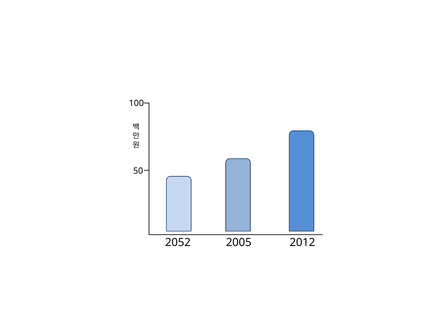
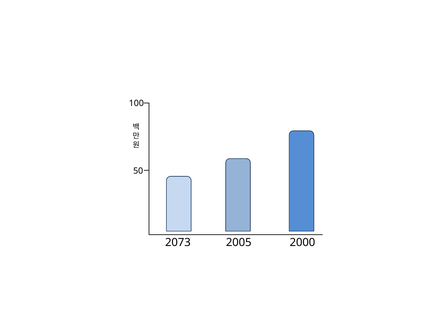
2052: 2052 -> 2073
2012: 2012 -> 2000
